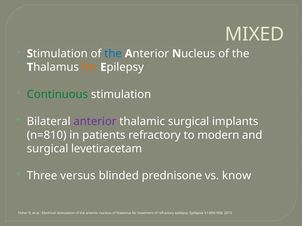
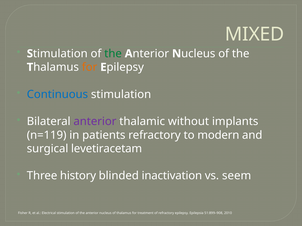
the at (113, 54) colour: blue -> green
Continuous colour: green -> blue
thalamic surgical: surgical -> without
n=810: n=810 -> n=119
versus: versus -> history
prednisone: prednisone -> inactivation
know: know -> seem
